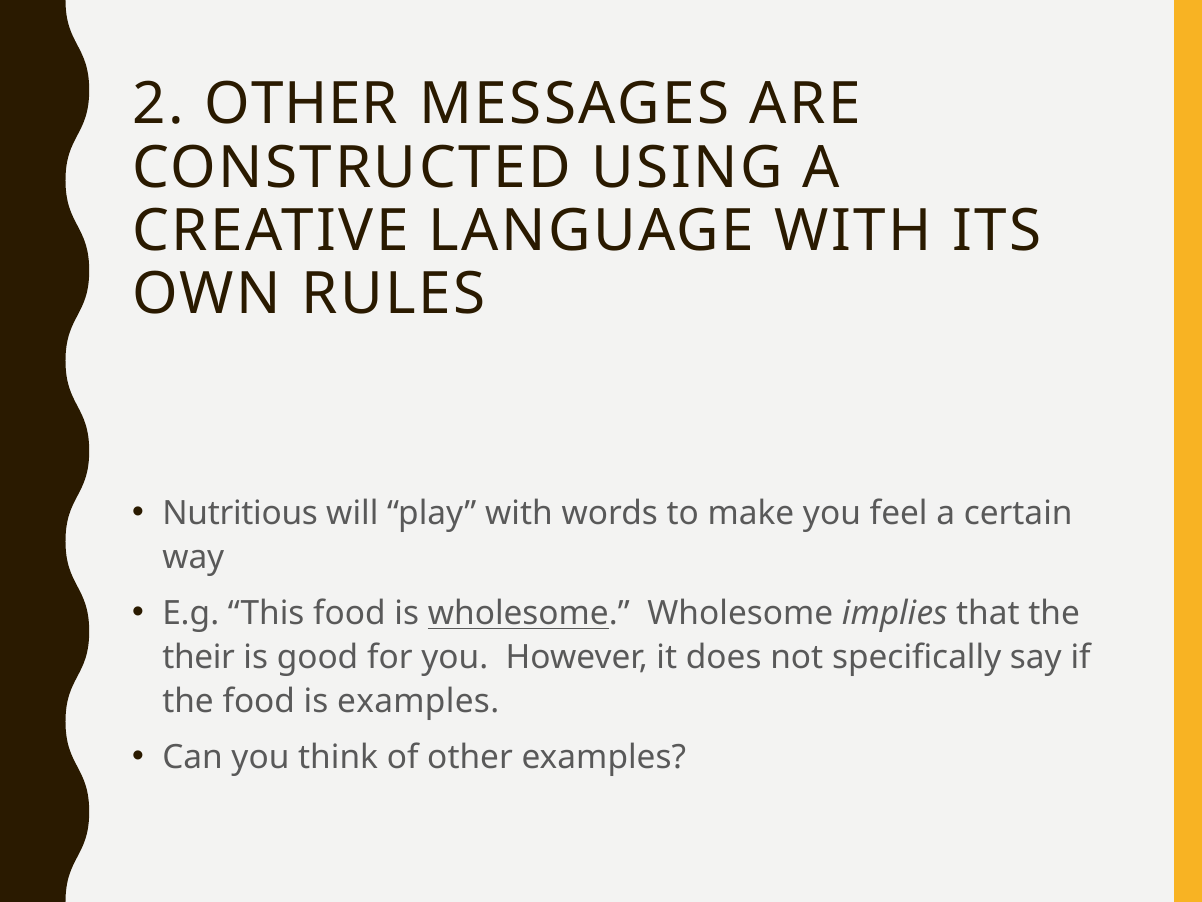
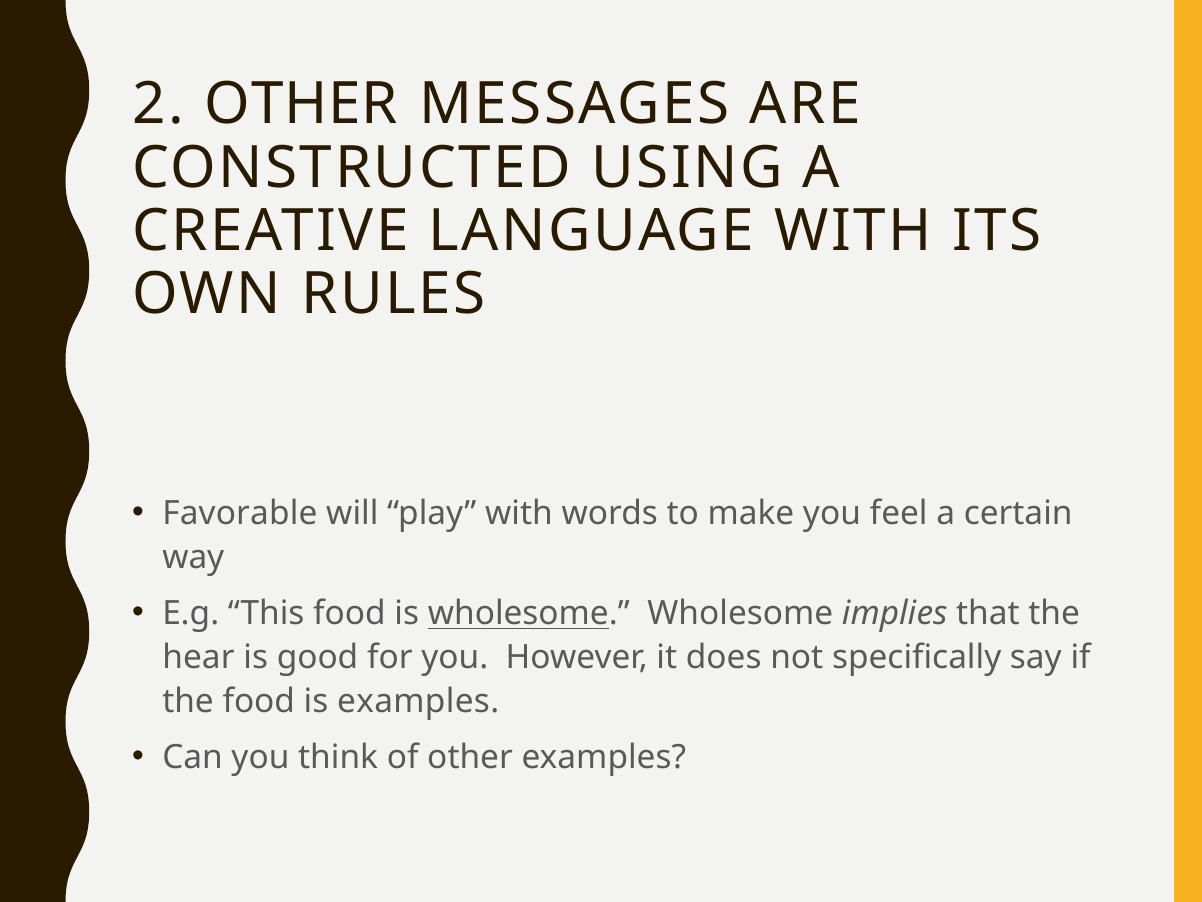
Nutritious: Nutritious -> Favorable
their: their -> hear
